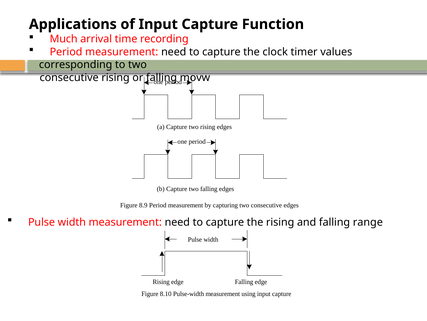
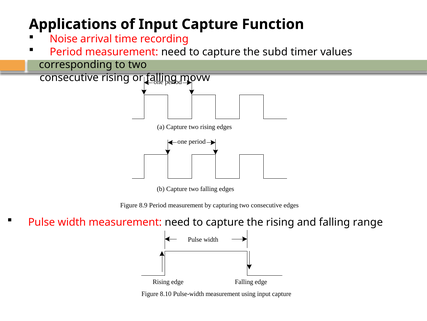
Much: Much -> Noise
clock: clock -> subd
